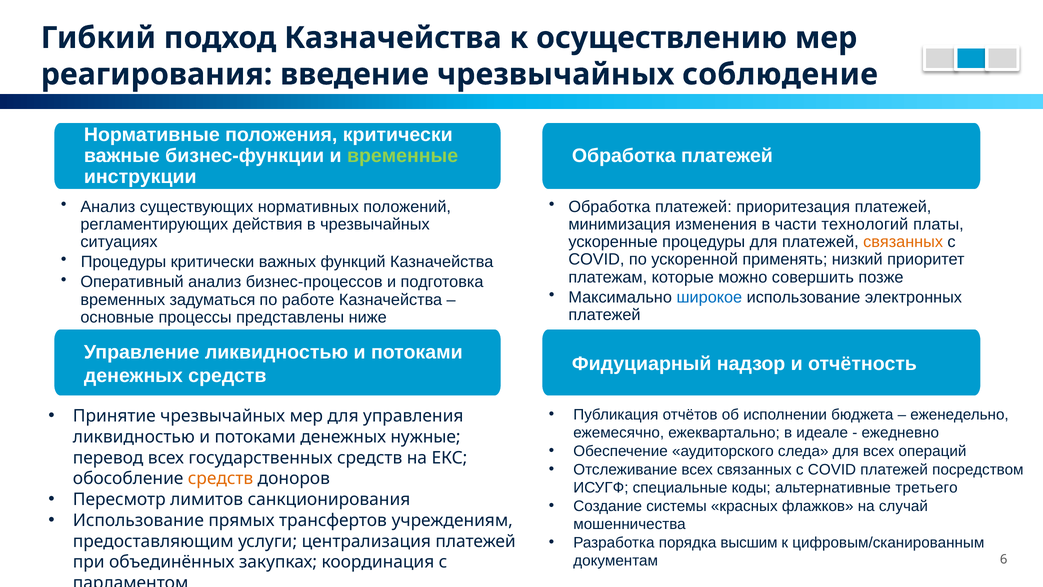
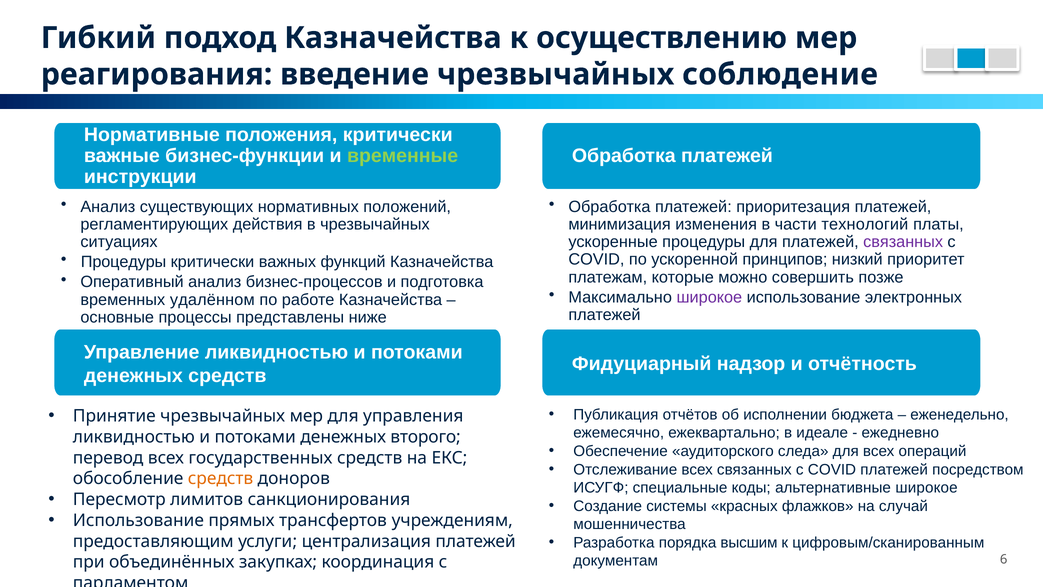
связанных at (903, 242) colour: orange -> purple
применять: применять -> принципов
широкое at (709, 297) colour: blue -> purple
задуматься: задуматься -> удалённом
нужные: нужные -> второго
альтернативные третьего: третьего -> широкое
